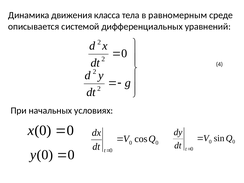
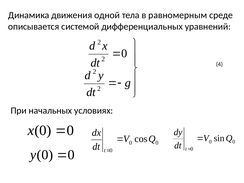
класса: класса -> одной
